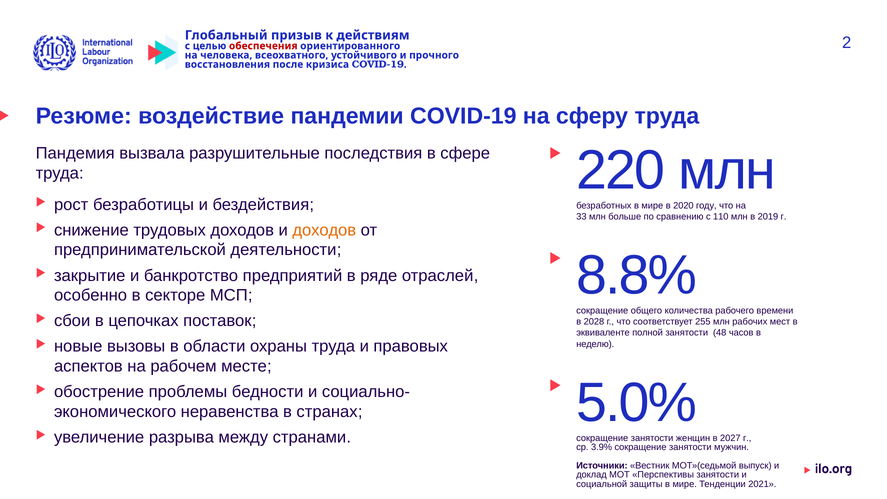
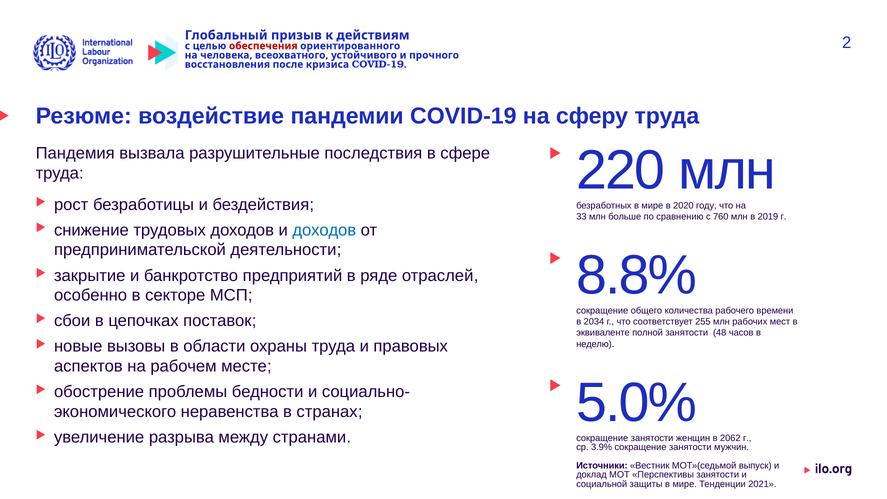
110: 110 -> 760
доходов at (324, 230) colour: orange -> blue
2028: 2028 -> 2034
2027: 2027 -> 2062
